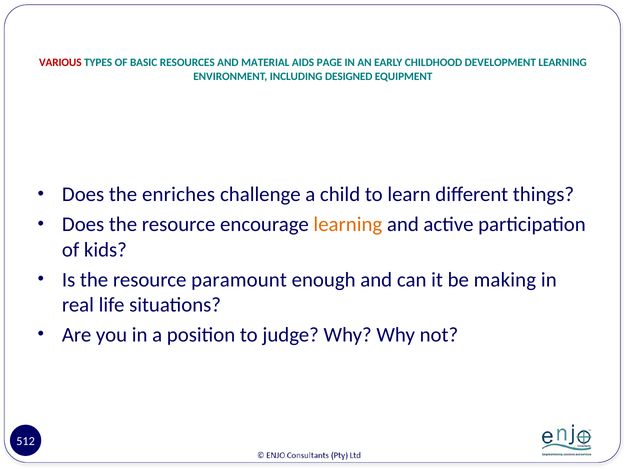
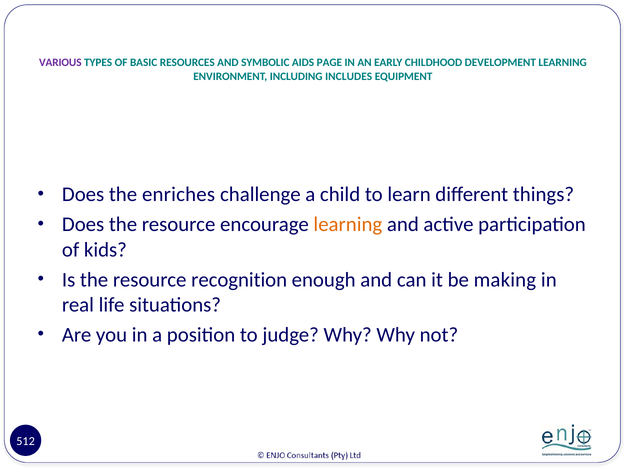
VARIOUS colour: red -> purple
MATERIAL: MATERIAL -> SYMBOLIC
DESIGNED: DESIGNED -> INCLUDES
paramount: paramount -> recognition
